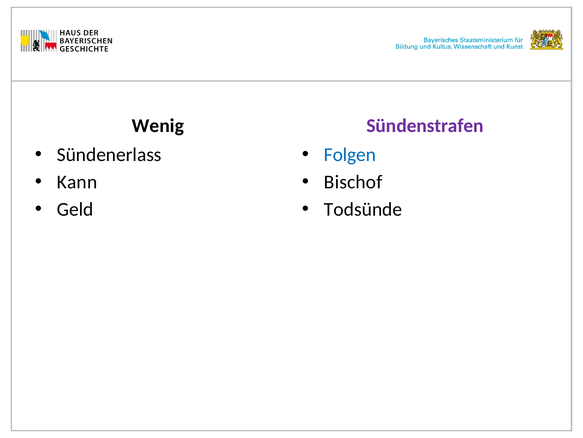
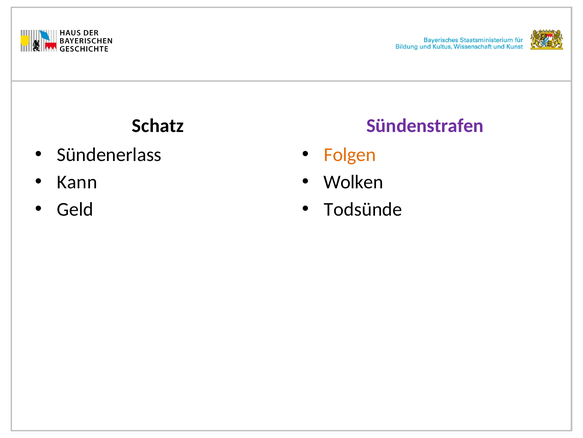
Wenig: Wenig -> Schatz
Folgen colour: blue -> orange
Bischof: Bischof -> Wolken
